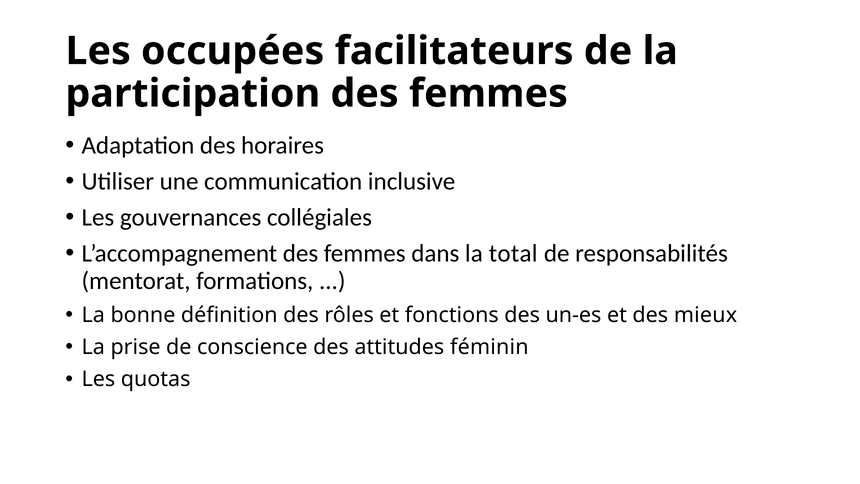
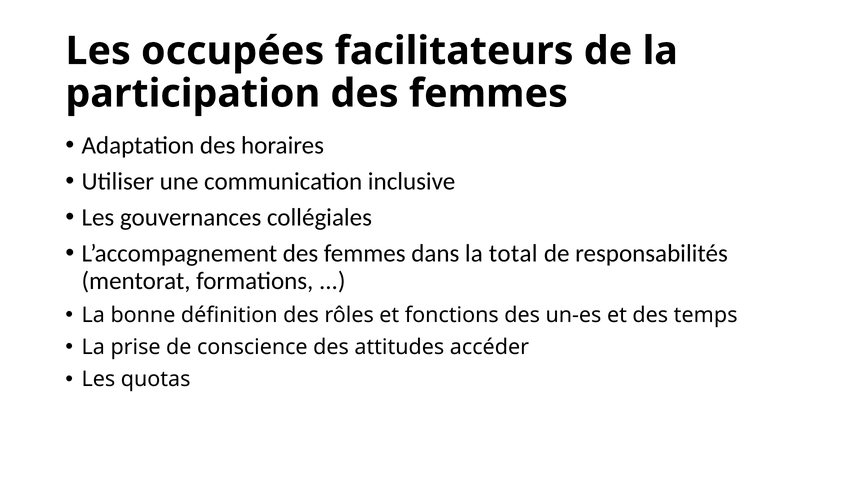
mieux: mieux -> temps
féminin: féminin -> accéder
